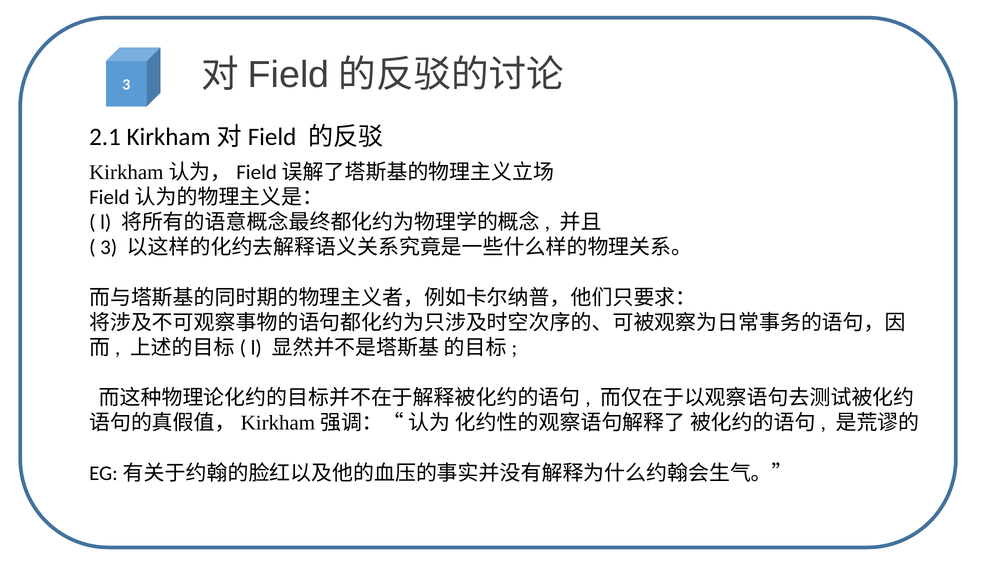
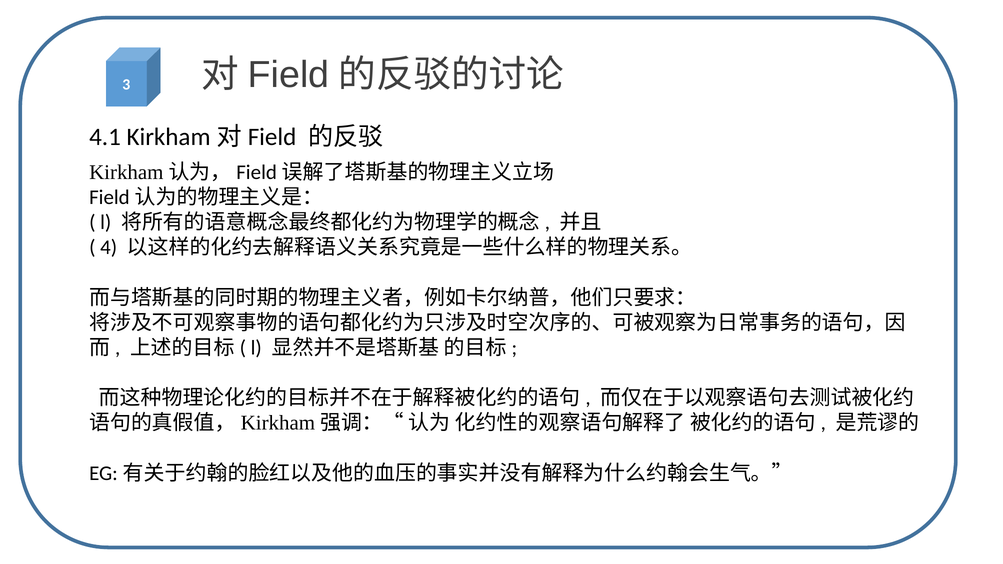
2.1: 2.1 -> 4.1
3 at (109, 248): 3 -> 4
